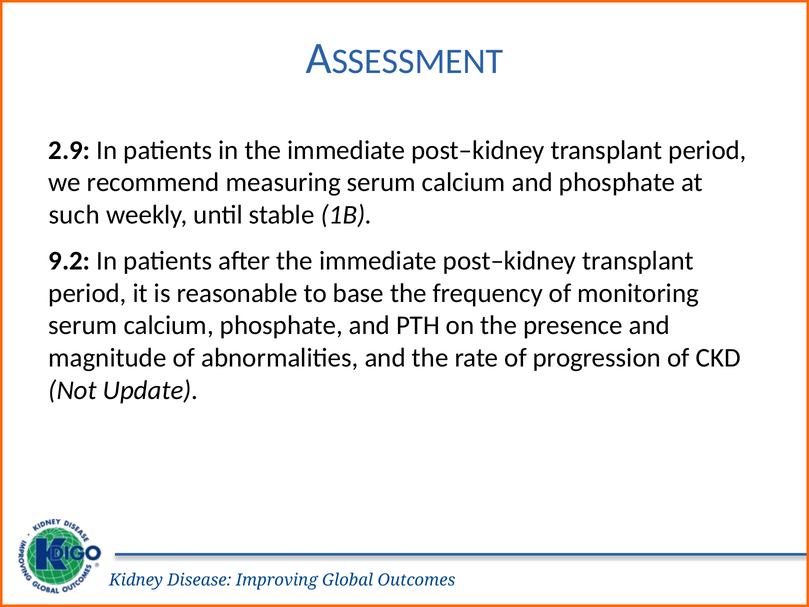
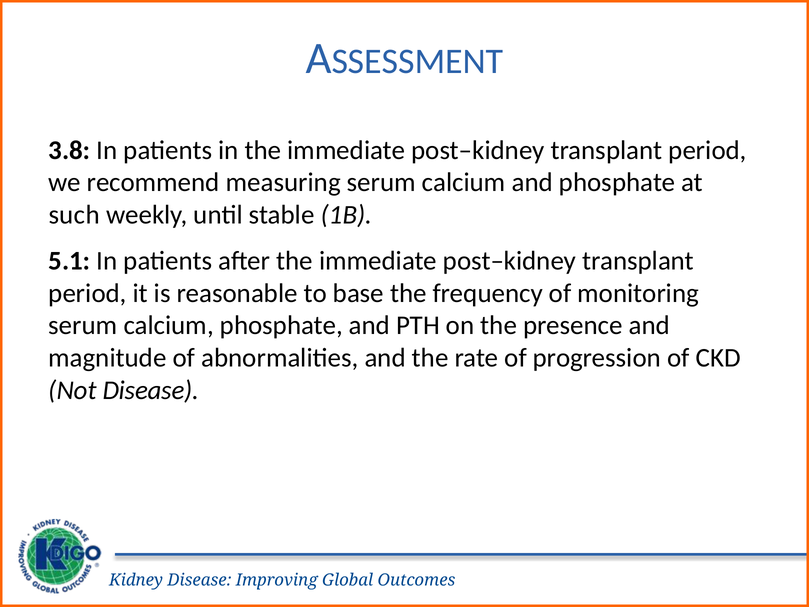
2.9: 2.9 -> 3.8
9.2: 9.2 -> 5.1
Not Update: Update -> Disease
